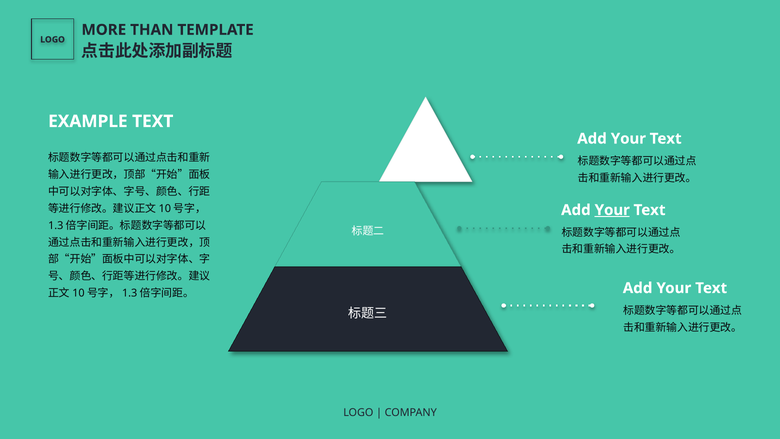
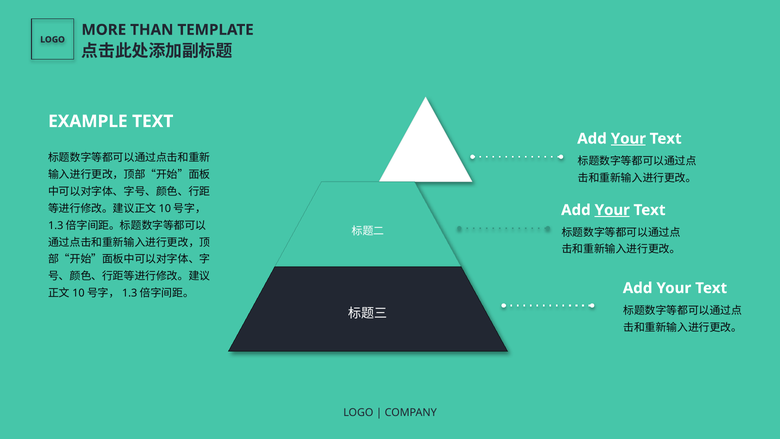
Your at (628, 139) underline: none -> present
